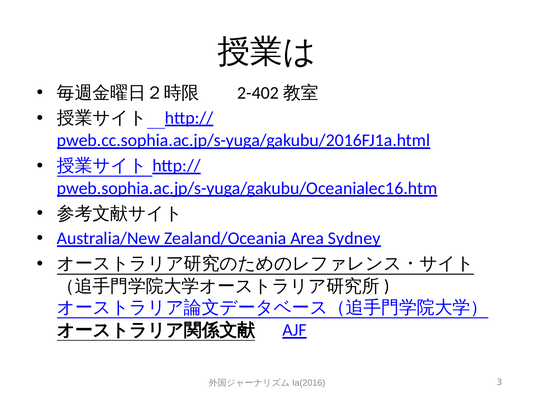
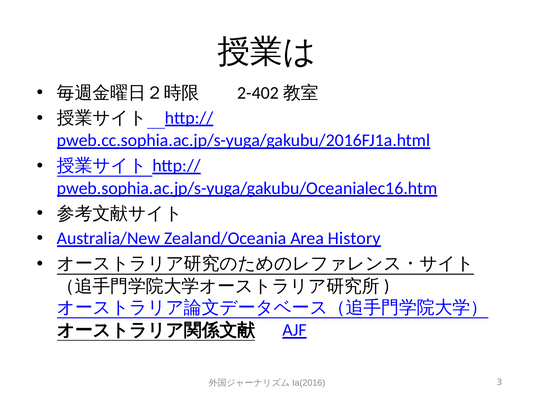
Sydney: Sydney -> History
